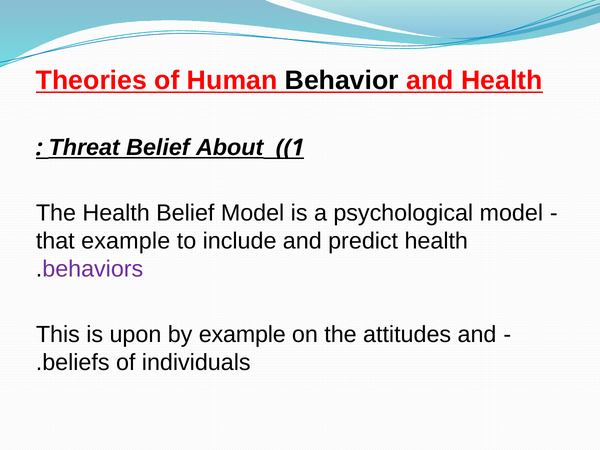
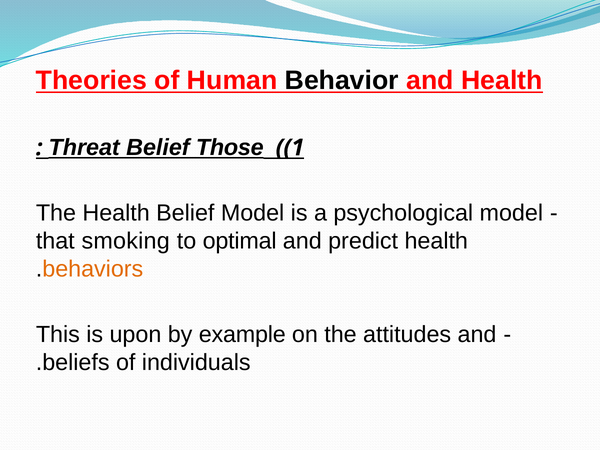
About: About -> Those
that example: example -> smoking
include: include -> optimal
behaviors colour: purple -> orange
